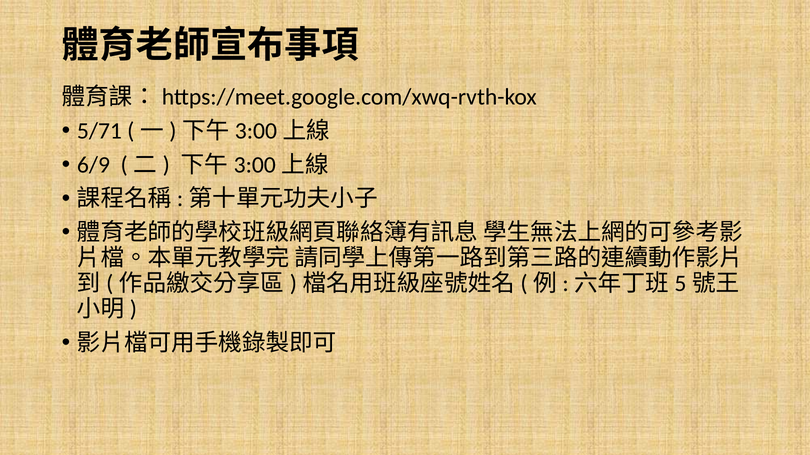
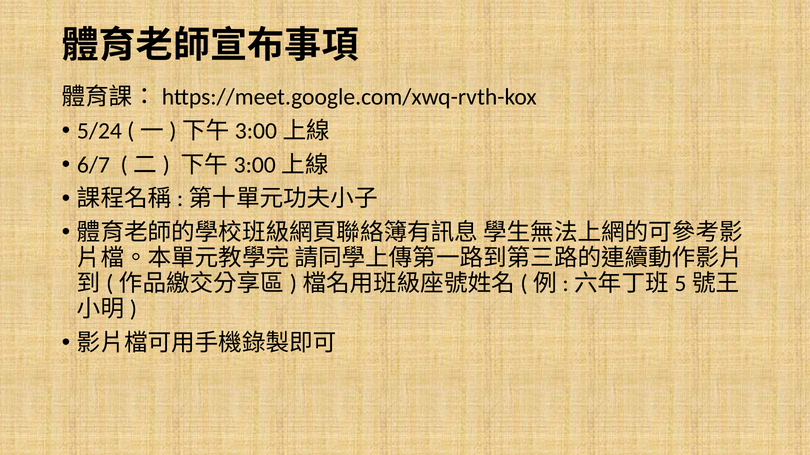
5/71: 5/71 -> 5/24
6/9: 6/9 -> 6/7
